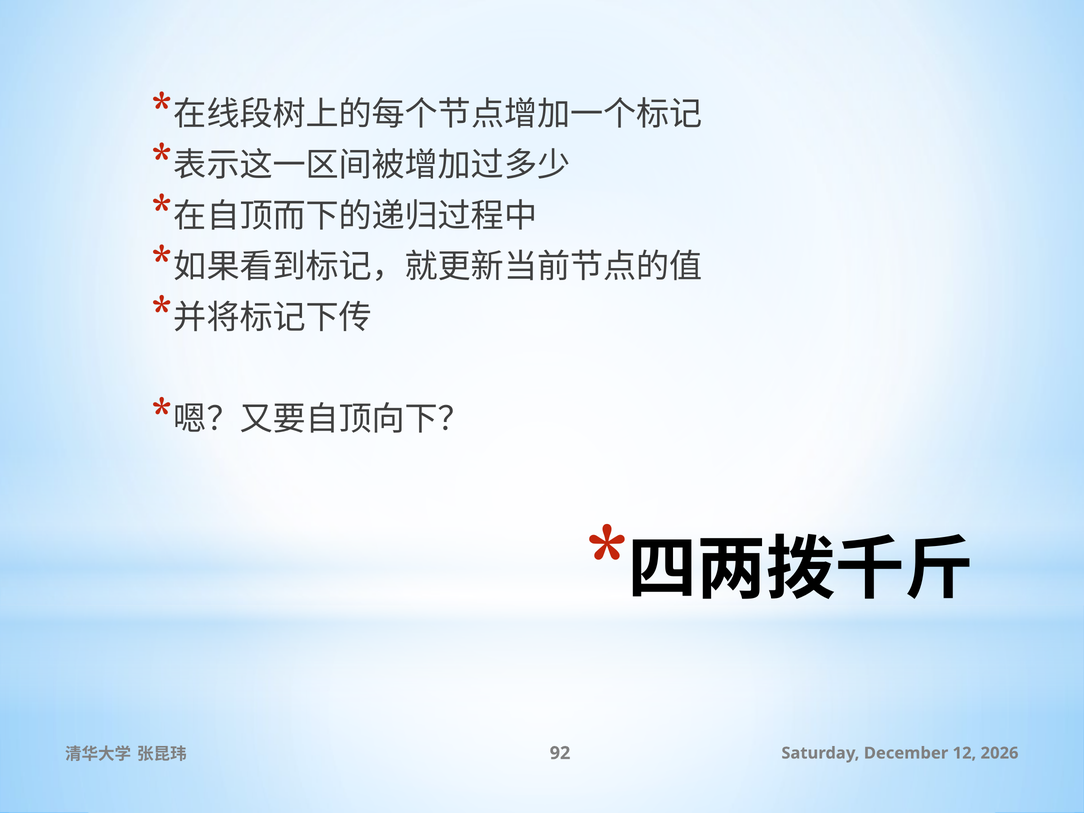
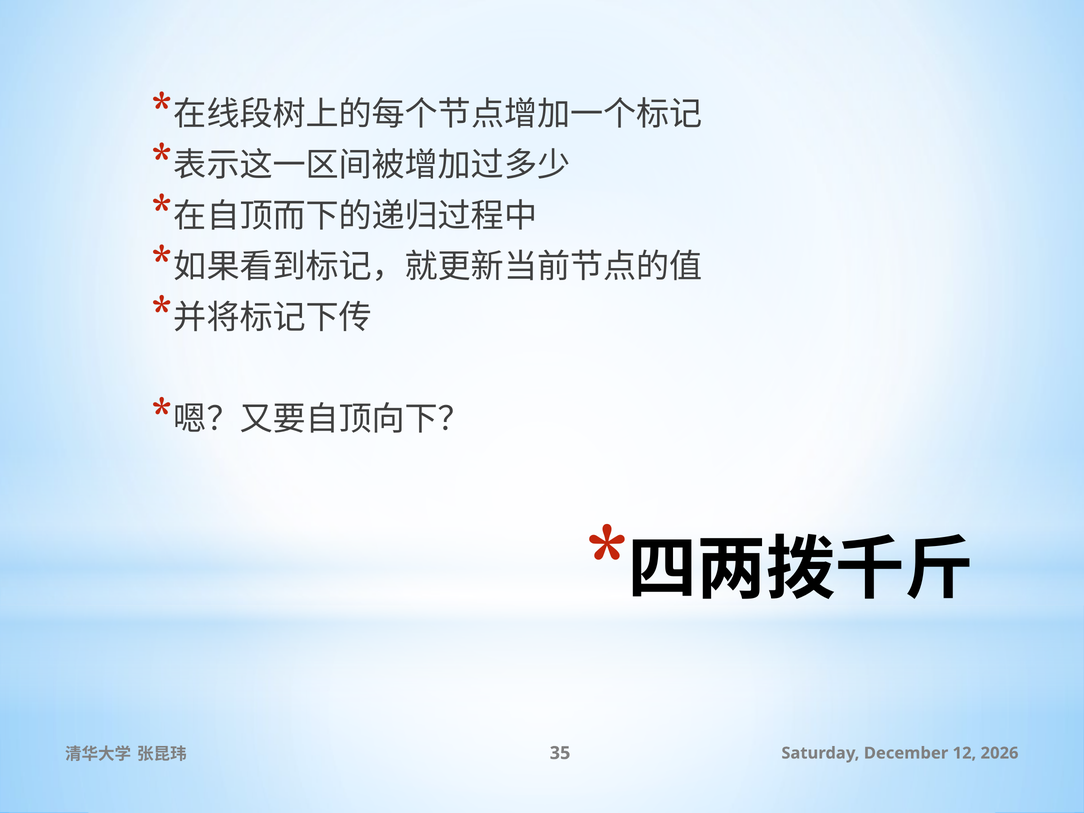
92: 92 -> 35
